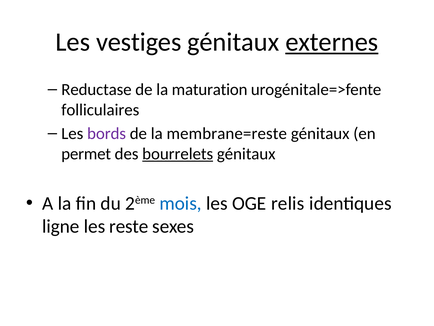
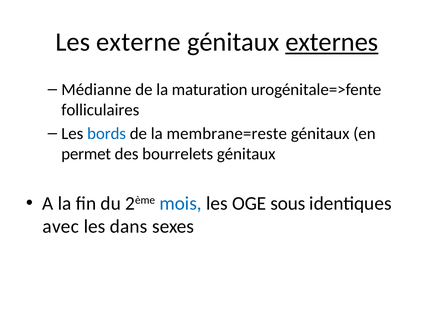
vestiges: vestiges -> externe
Reductase: Reductase -> Médianne
bords colour: purple -> blue
bourrelets underline: present -> none
relis: relis -> sous
ligne: ligne -> avec
reste: reste -> dans
